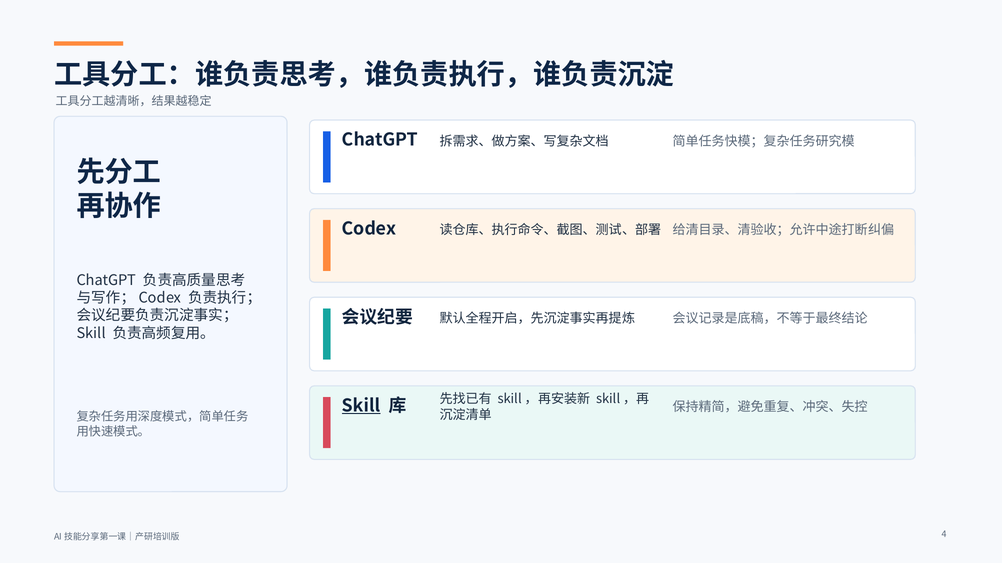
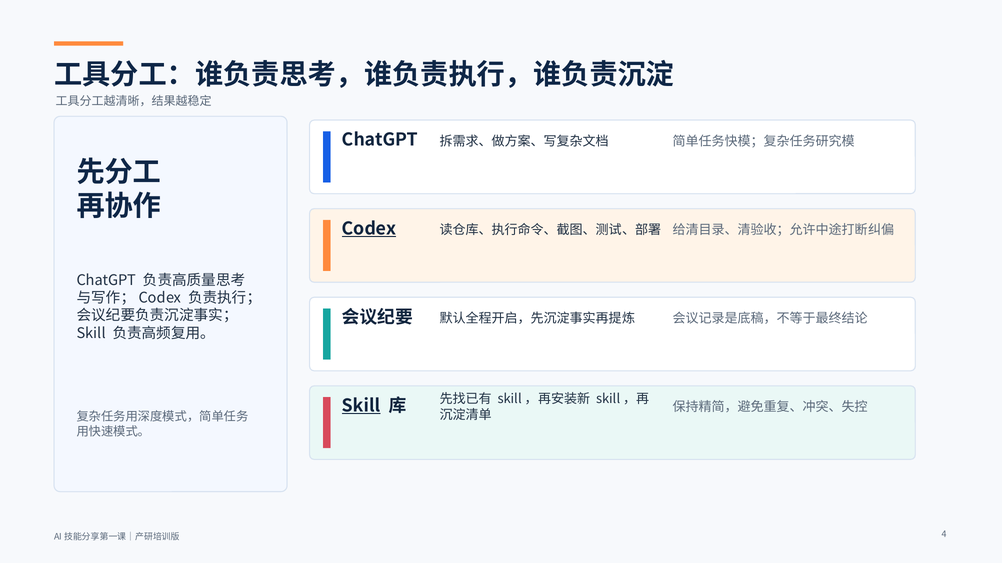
Codex underline: none -> present
